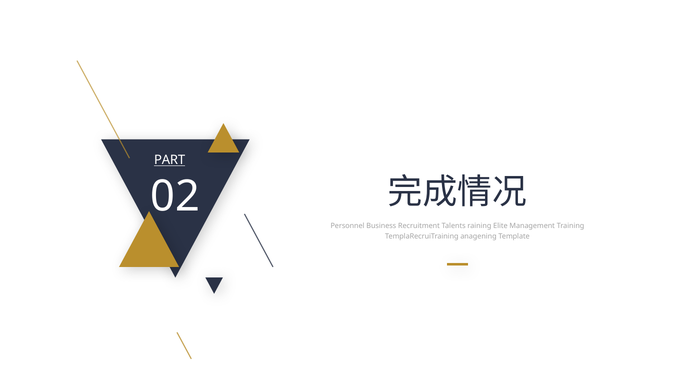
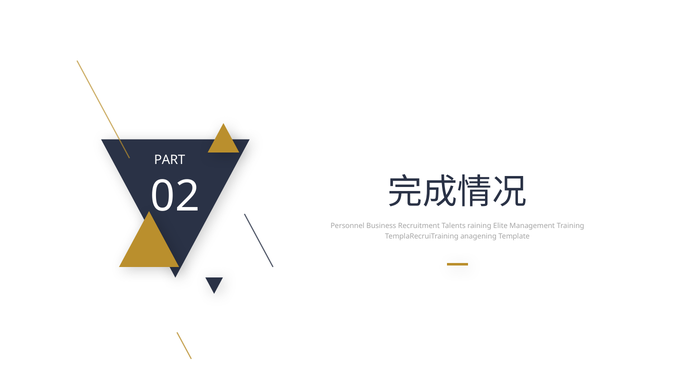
PART underline: present -> none
